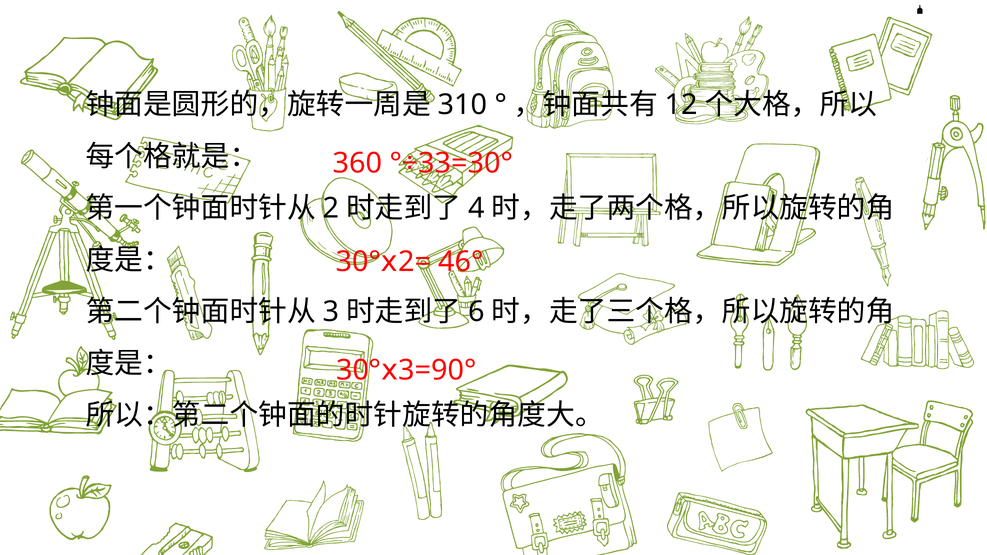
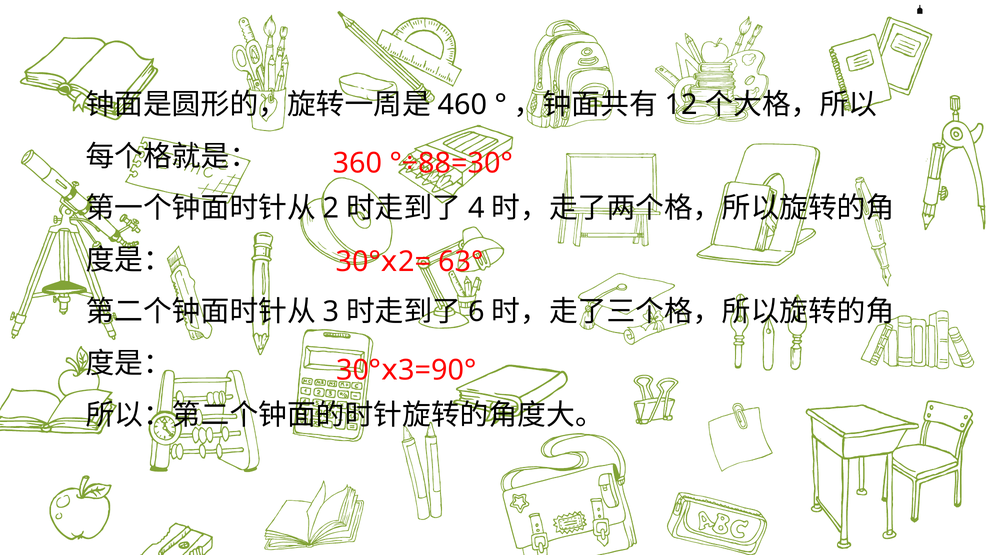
310: 310 -> 460
°÷33=30°: °÷33=30° -> °÷88=30°
46°: 46° -> 63°
